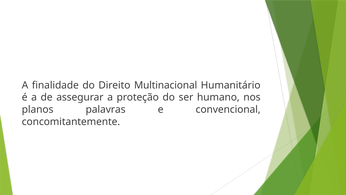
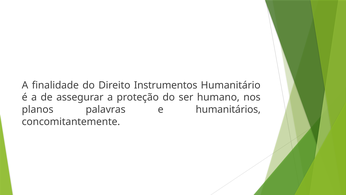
Multinacional: Multinacional -> Instrumentos
convencional: convencional -> humanitários
